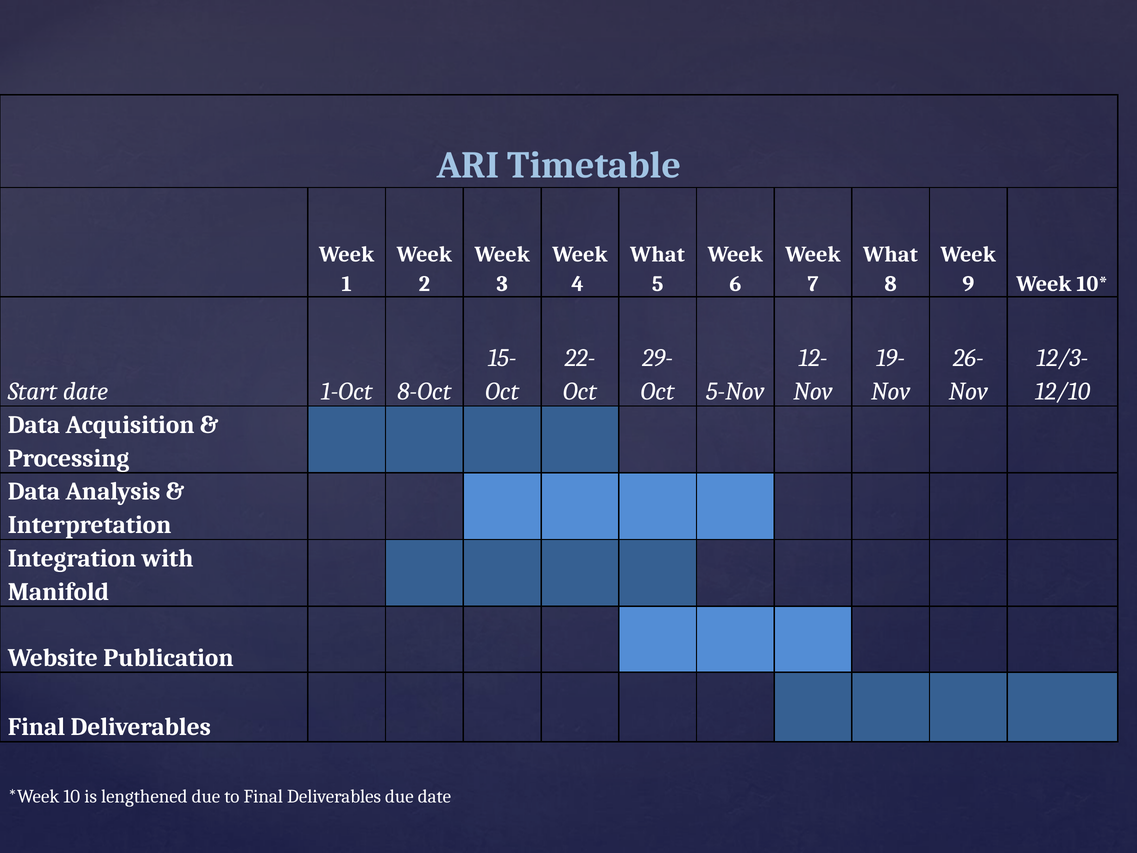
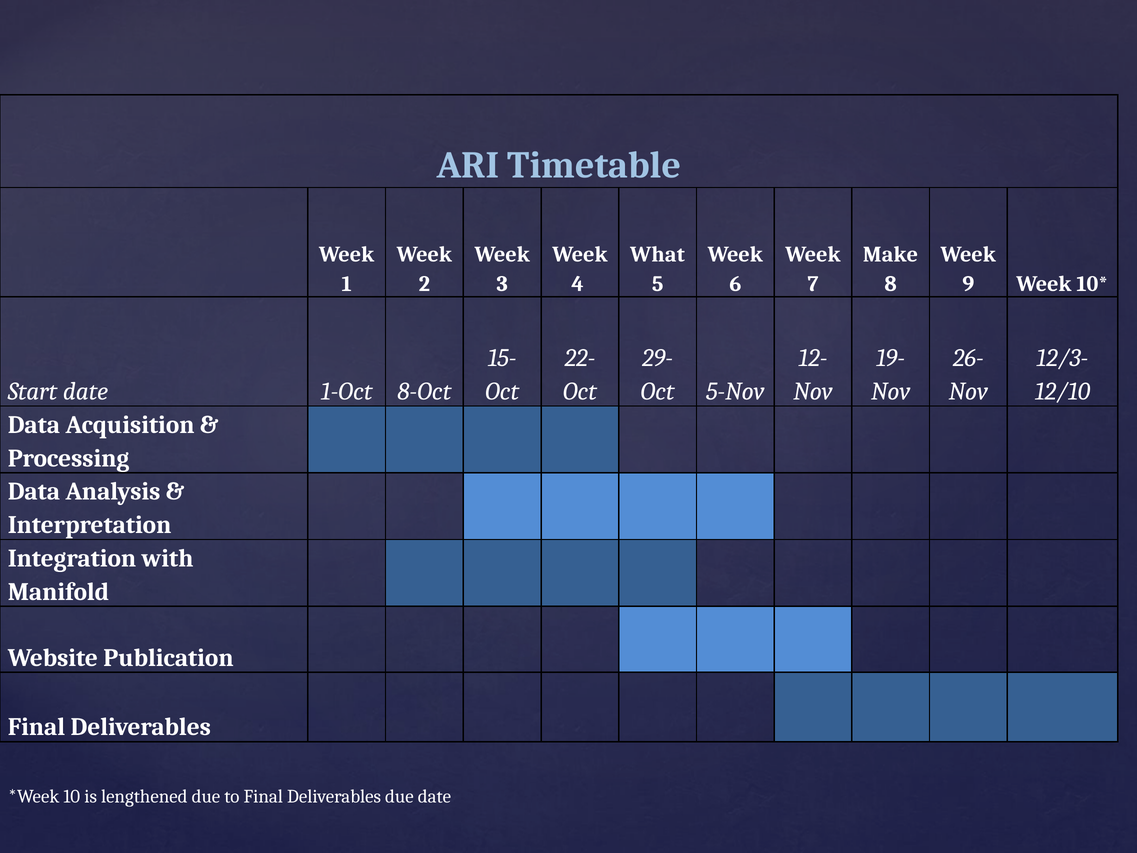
What at (890, 255): What -> Make
